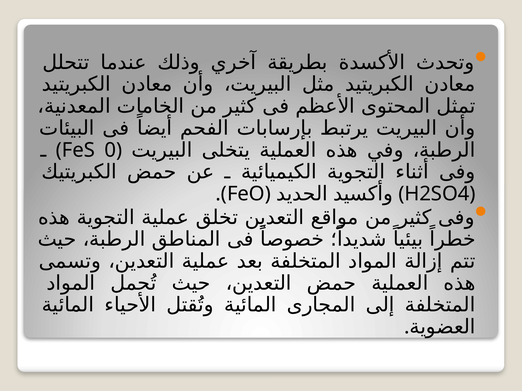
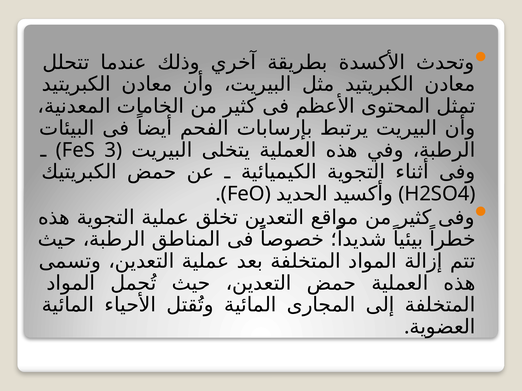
0: 0 -> 3
